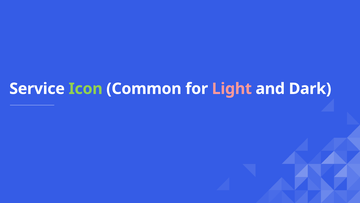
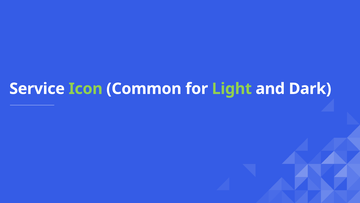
Light colour: pink -> light green
